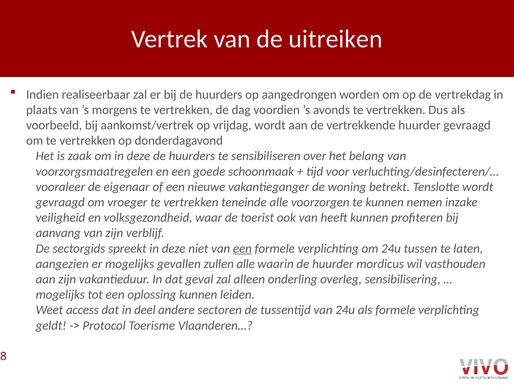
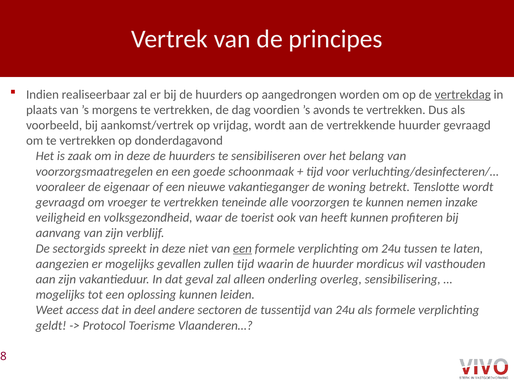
uitreiken: uitreiken -> principes
vertrekdag underline: none -> present
zullen alle: alle -> tijd
